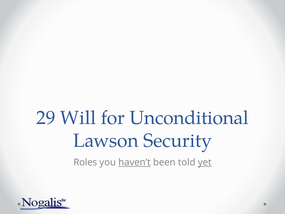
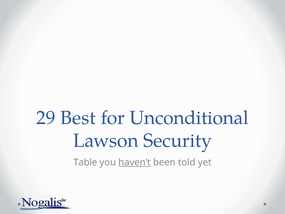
Will: Will -> Best
Roles: Roles -> Table
yet underline: present -> none
